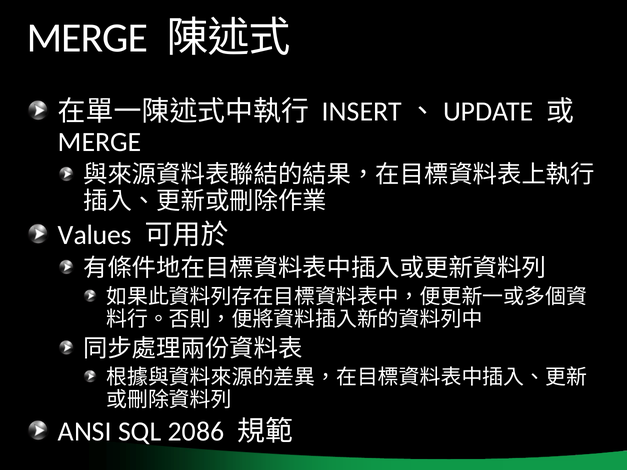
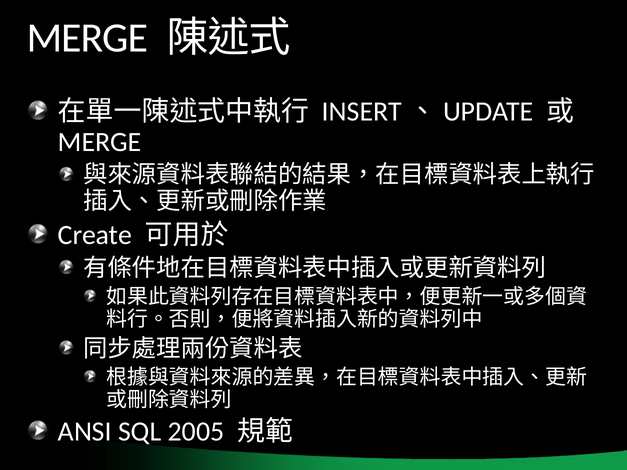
Values: Values -> Create
2086: 2086 -> 2005
